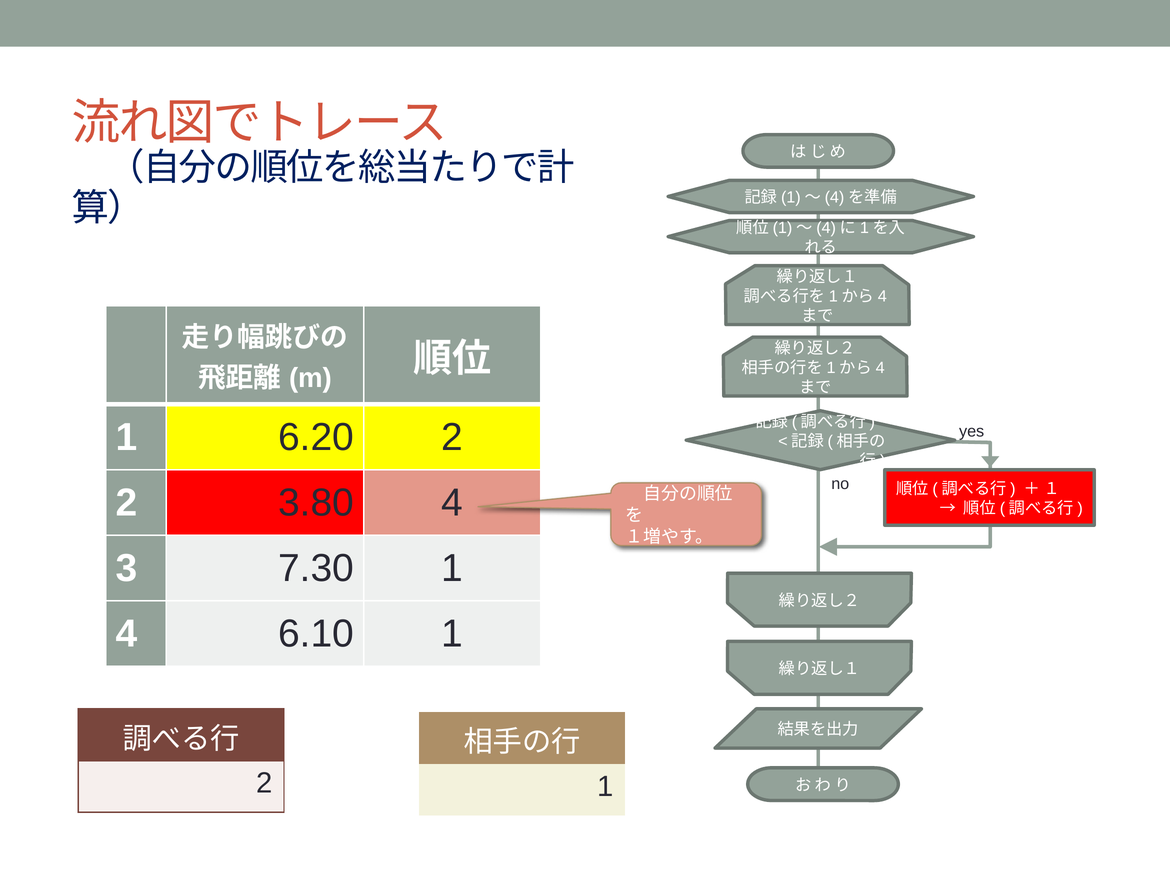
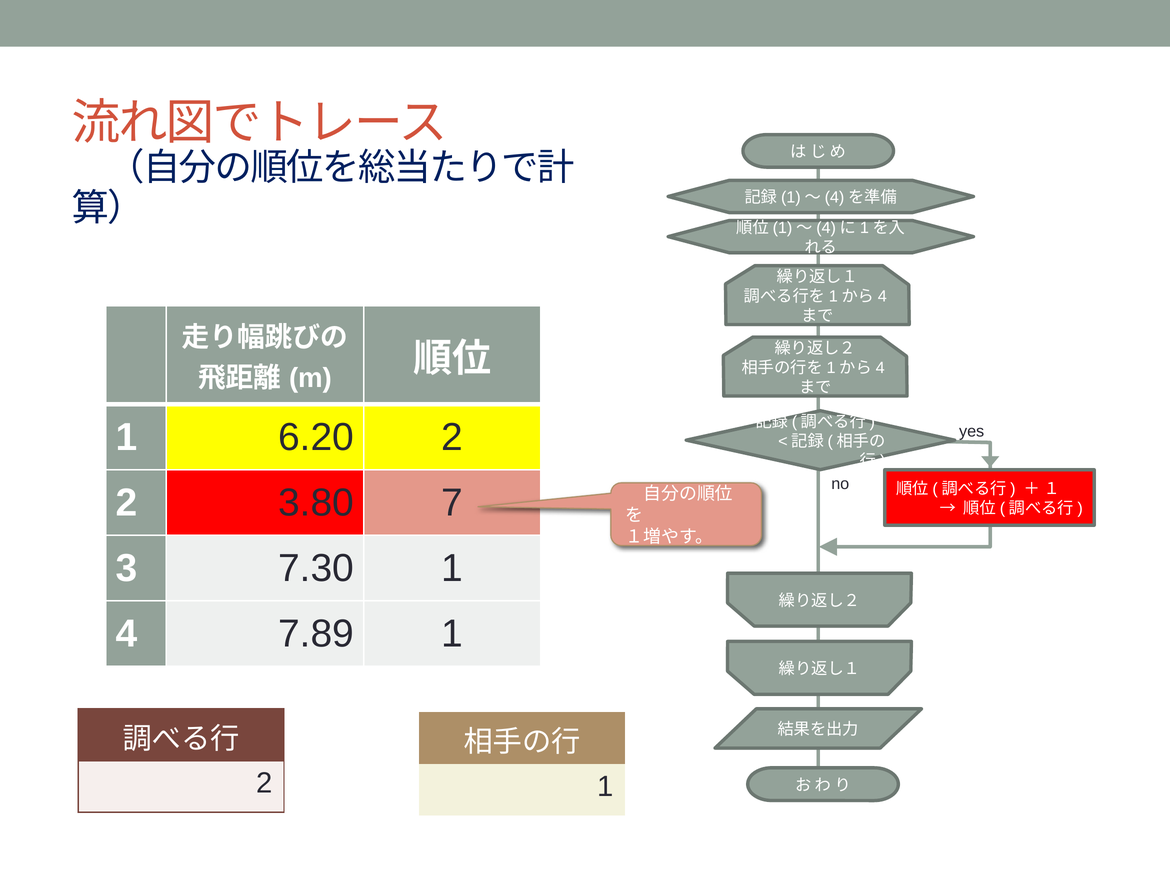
3.80 4: 4 -> 7
6.10: 6.10 -> 7.89
